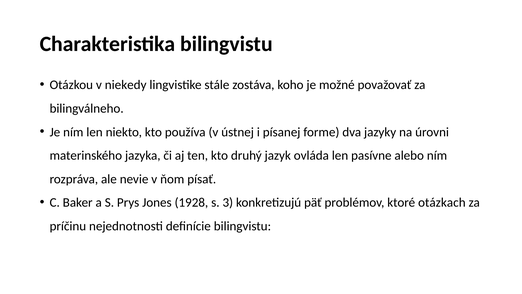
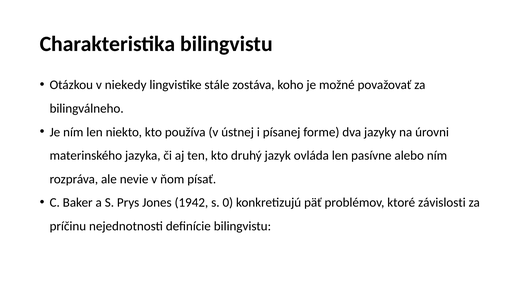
1928: 1928 -> 1942
3: 3 -> 0
otázkach: otázkach -> závislosti
